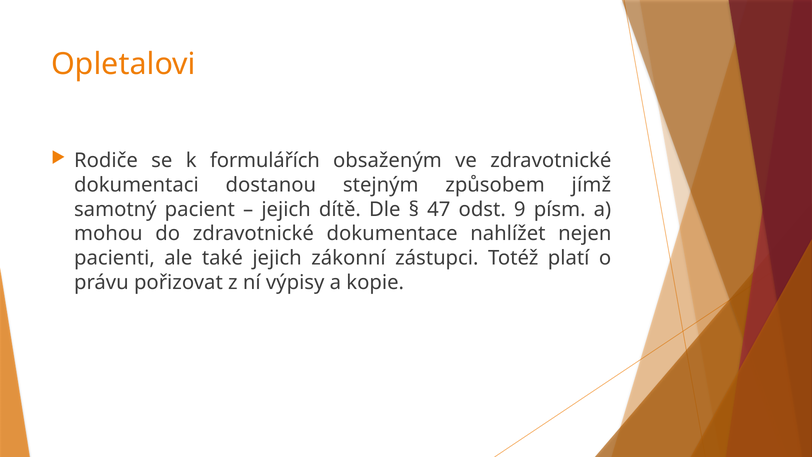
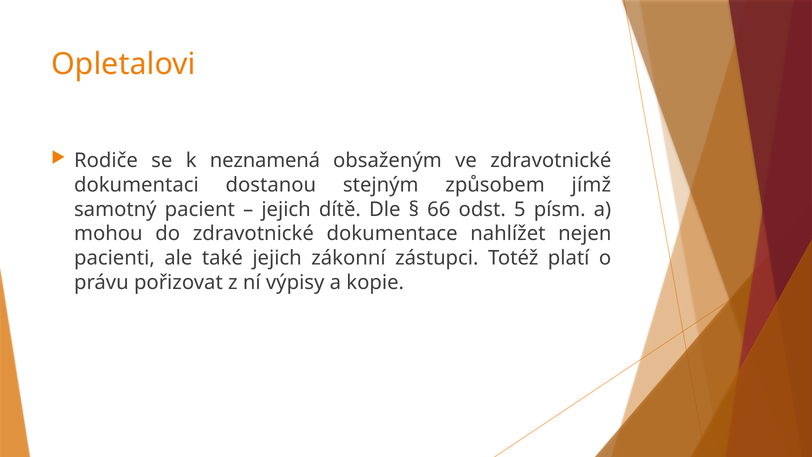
formulářích: formulářích -> neznamená
47: 47 -> 66
9: 9 -> 5
